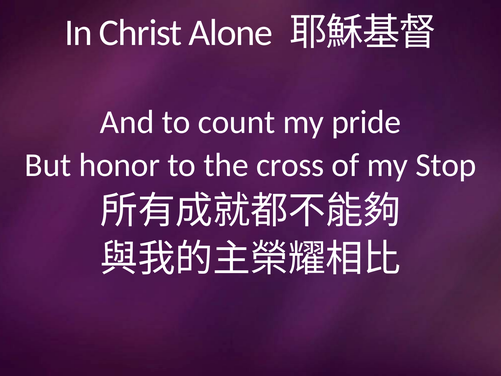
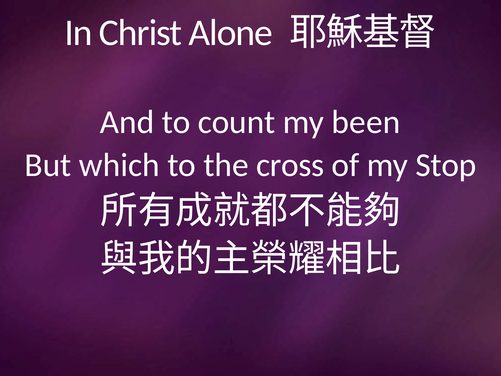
pride: pride -> been
honor: honor -> which
